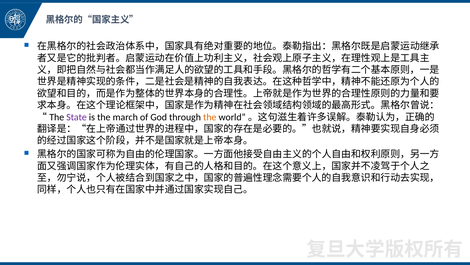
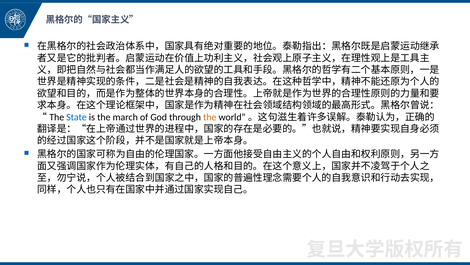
State colour: purple -> blue
